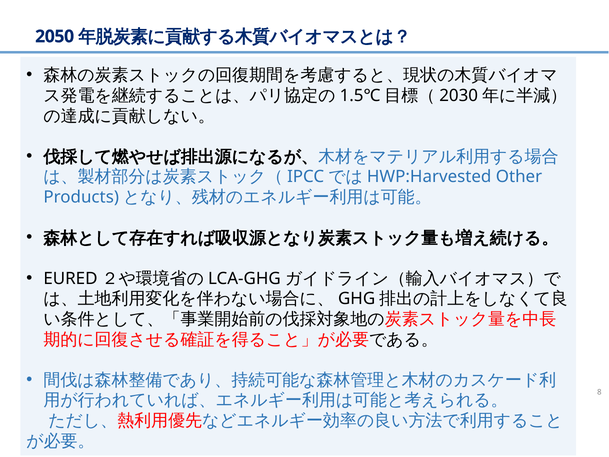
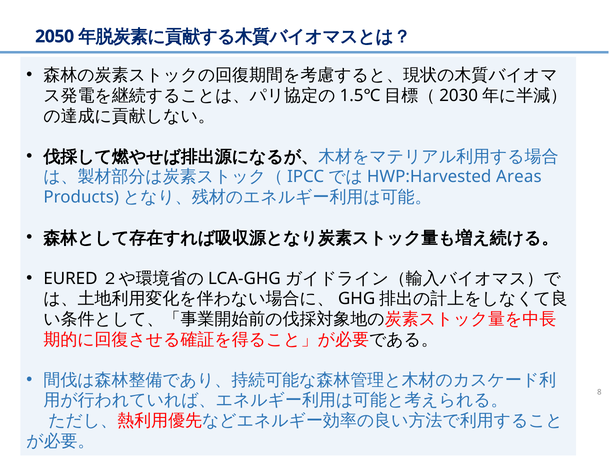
Other: Other -> Areas
